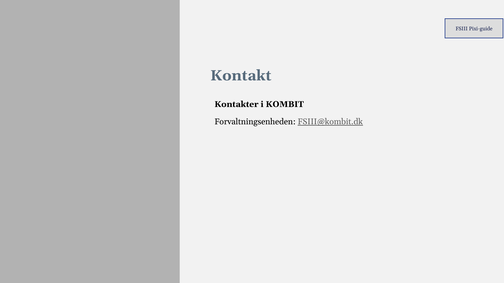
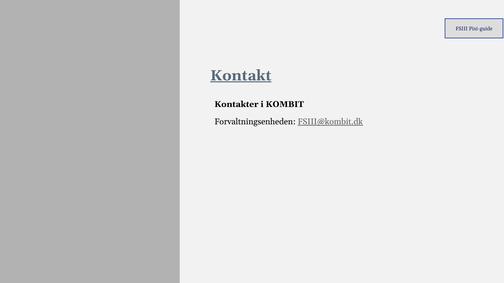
Kontakt underline: none -> present
